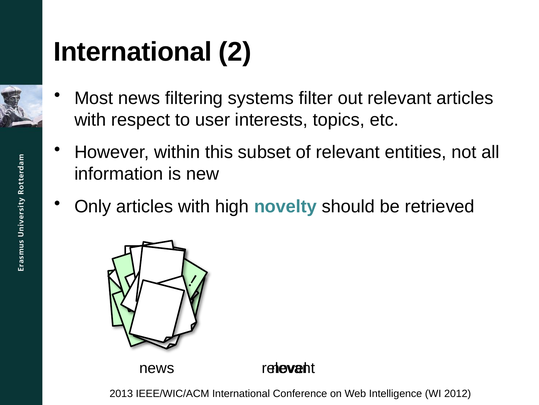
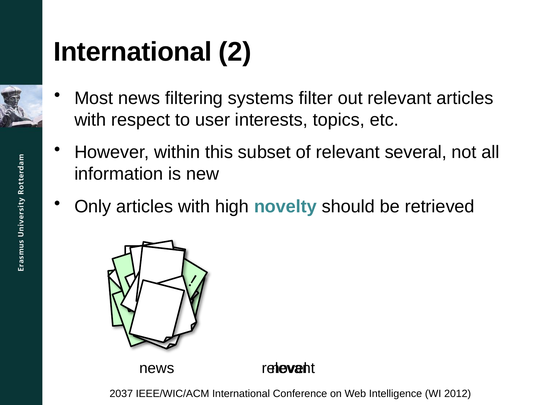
entities: entities -> several
2013: 2013 -> 2037
